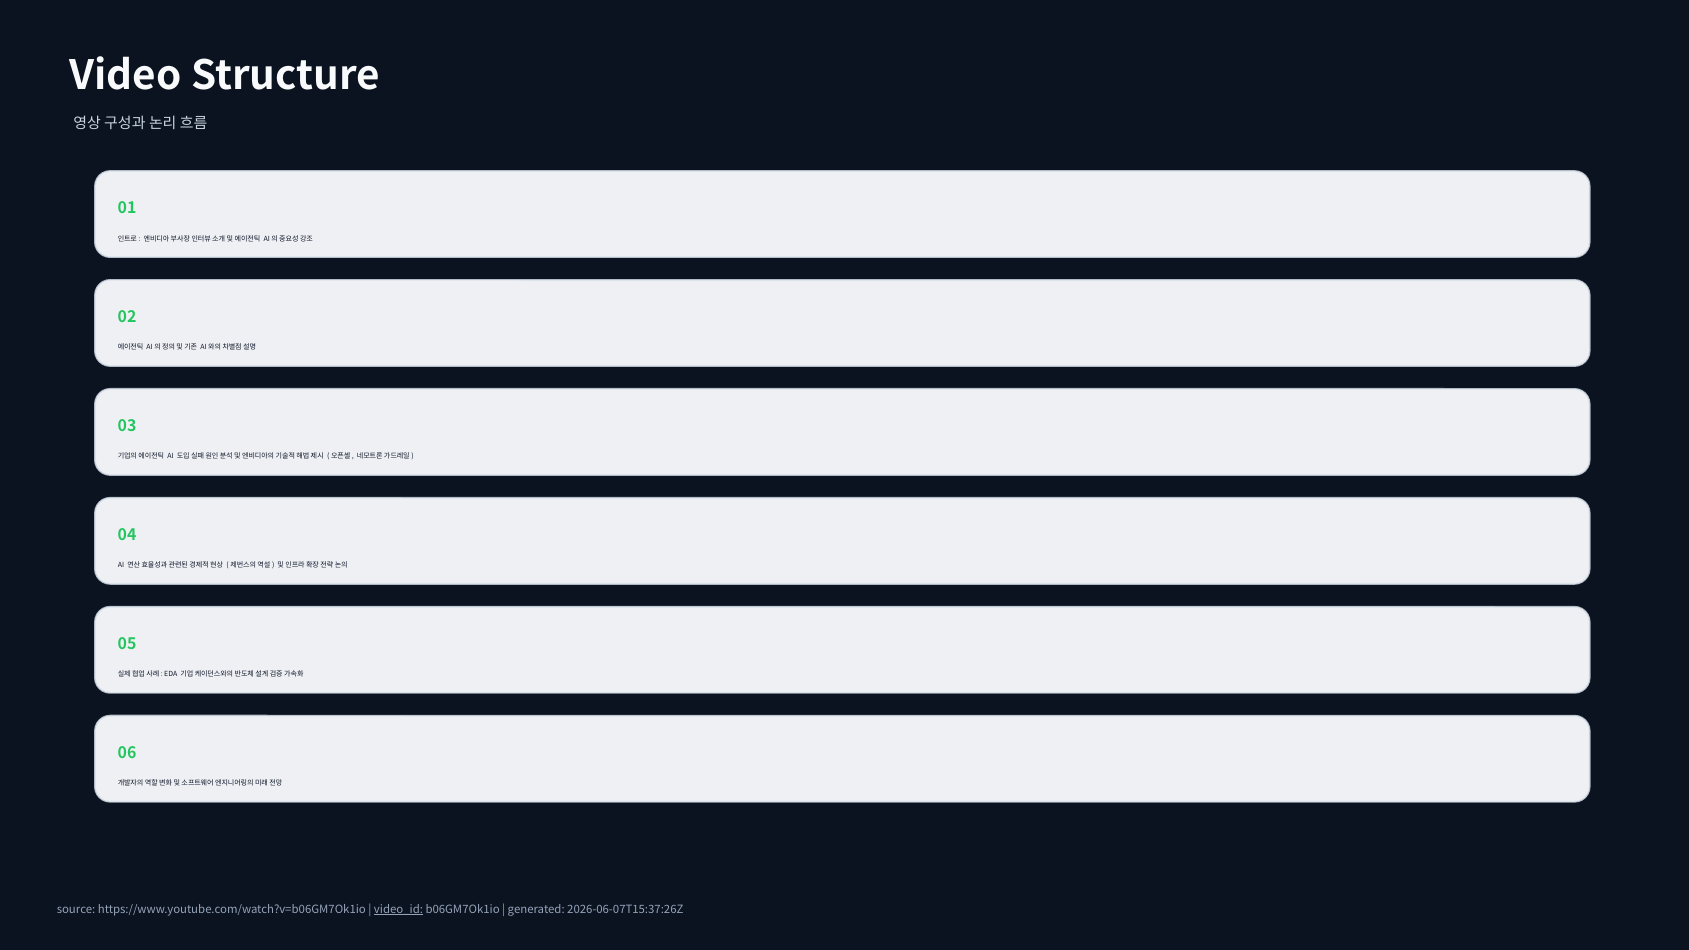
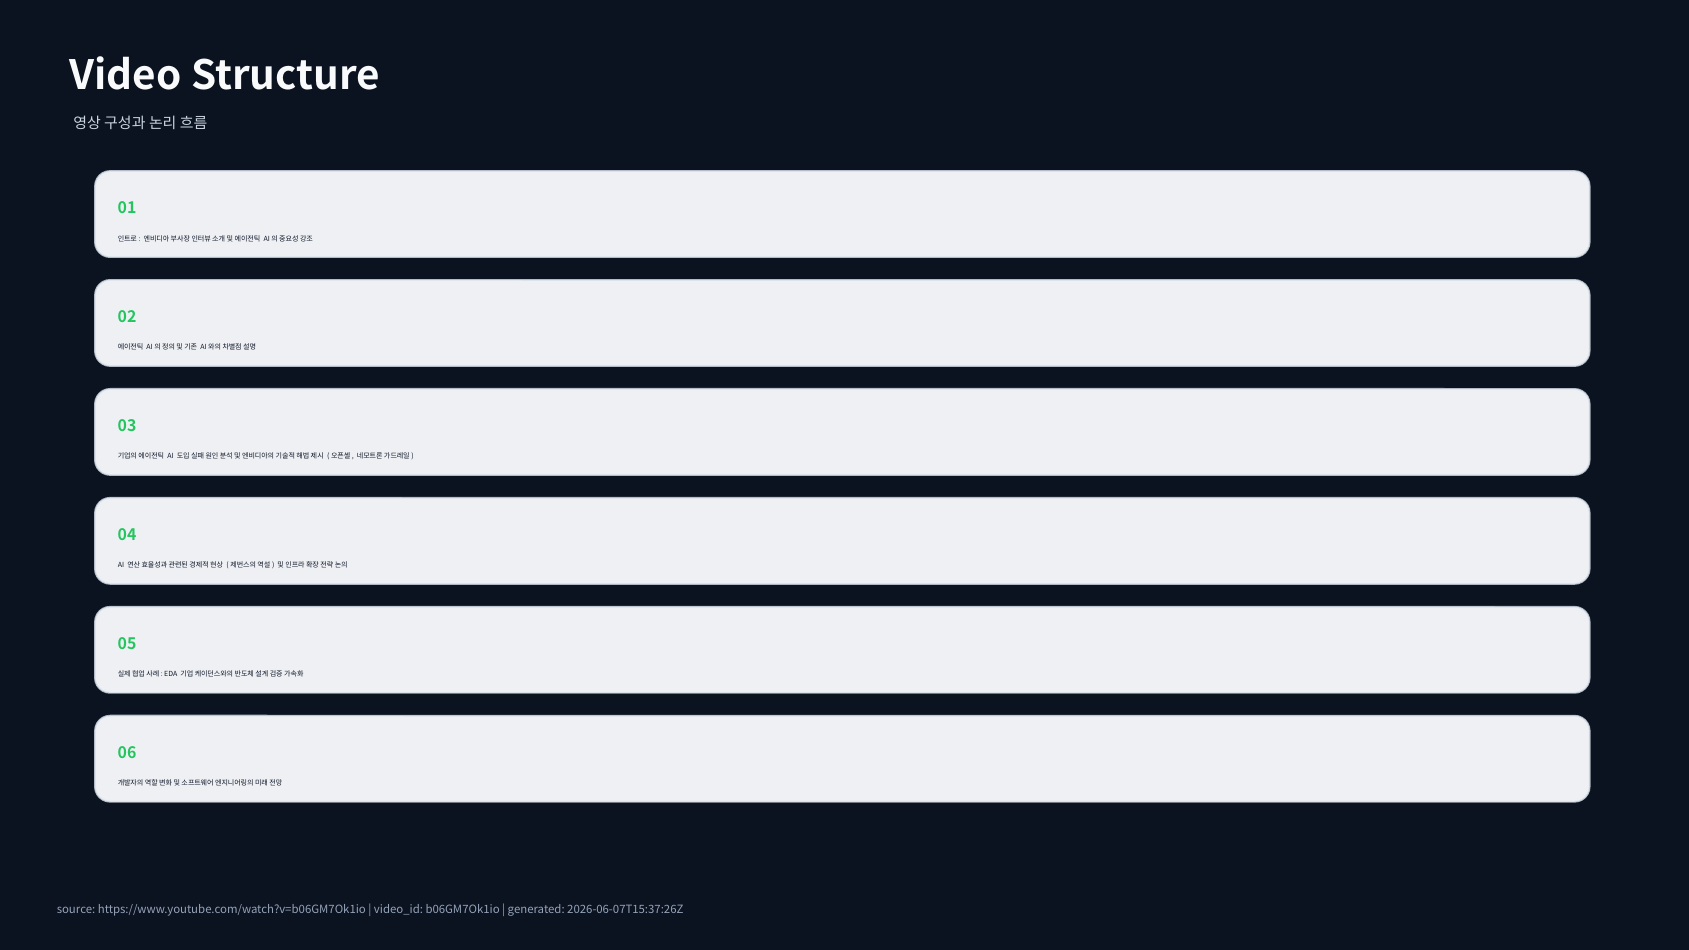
video_id underline: present -> none
